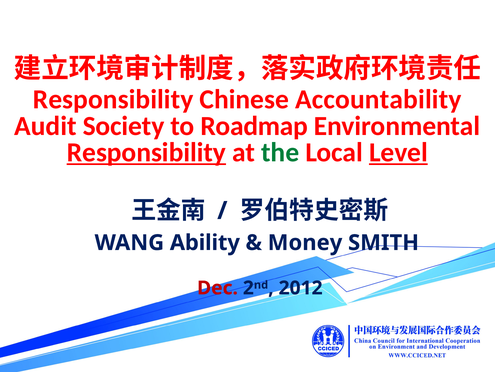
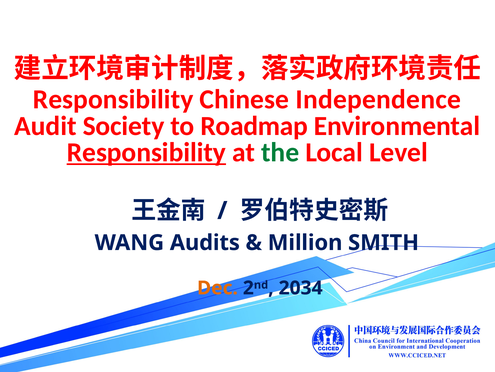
Accountability: Accountability -> Independence
Level underline: present -> none
Ability: Ability -> Audits
Money: Money -> Million
Dec colour: red -> orange
2012: 2012 -> 2034
